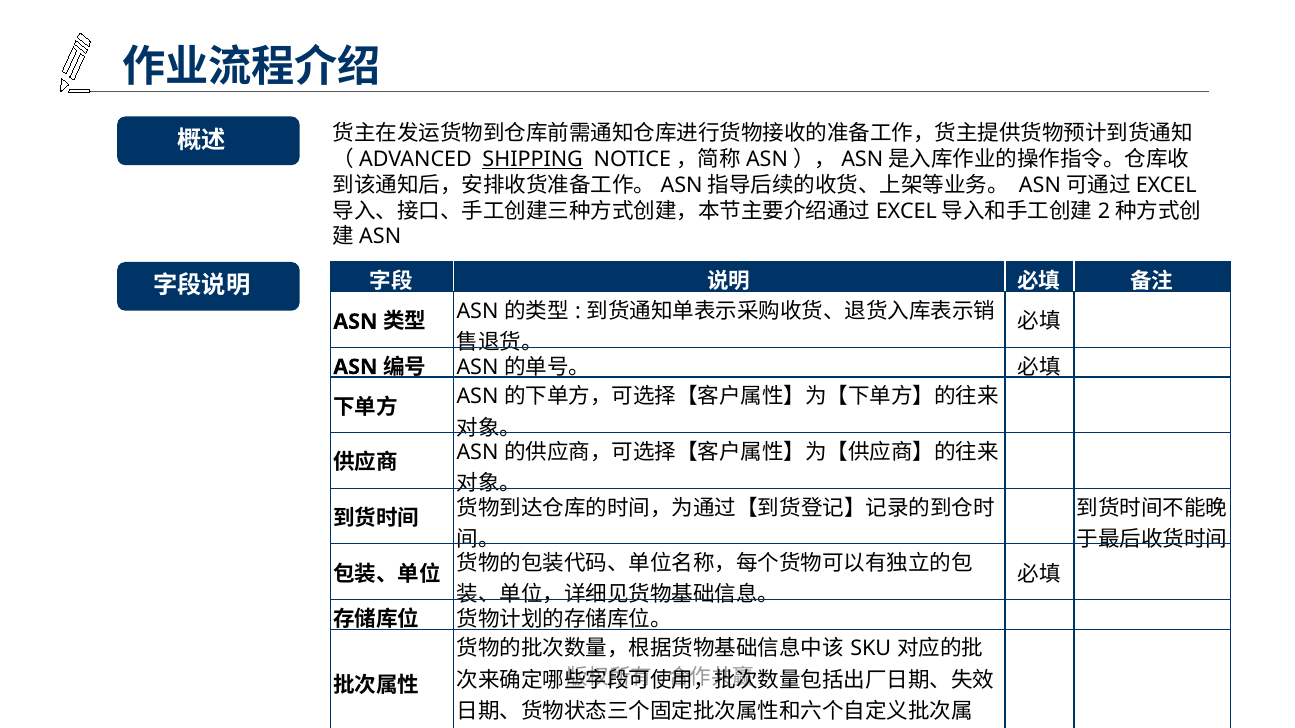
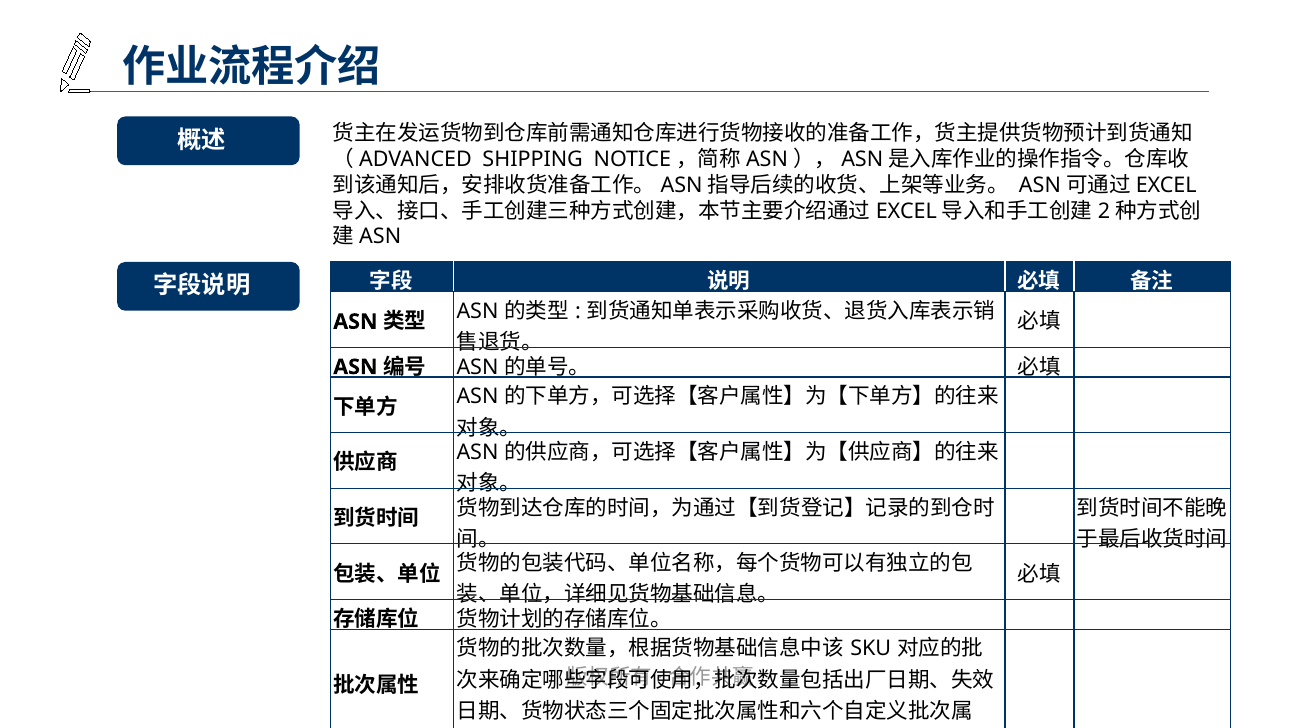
SHIPPING underline: present -> none
